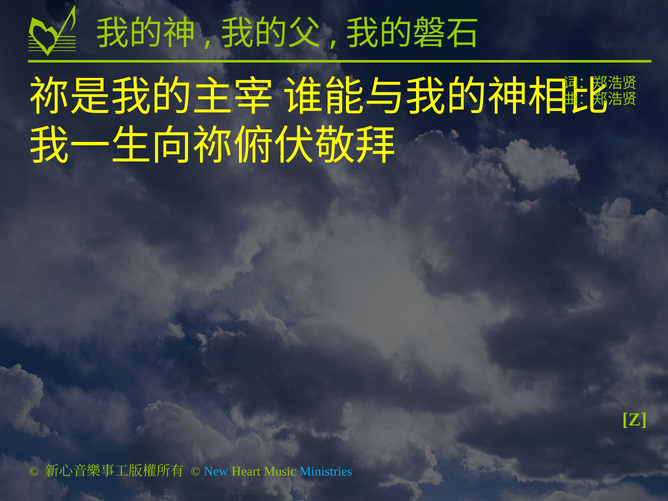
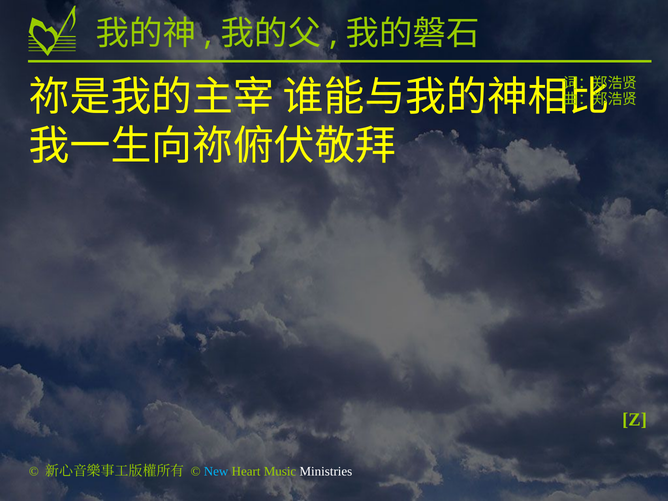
Ministries colour: light blue -> white
